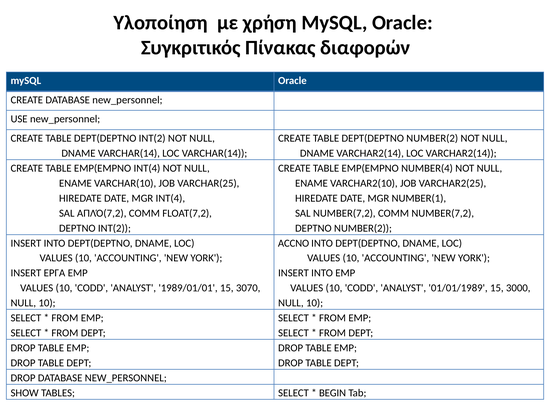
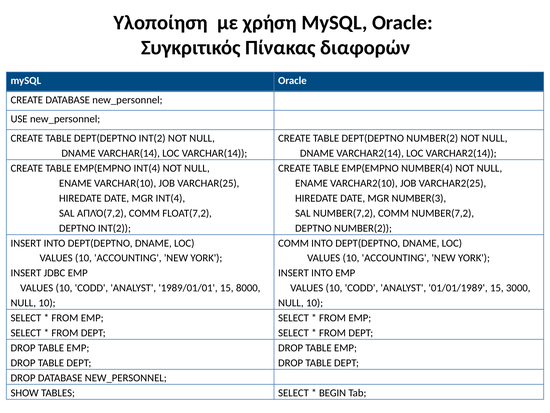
NUMBER(1: NUMBER(1 -> NUMBER(3
ACCNO at (294, 243): ACCNO -> COMM
ΕΡΓΑ: ΕΡΓΑ -> JDBC
3070: 3070 -> 8000
